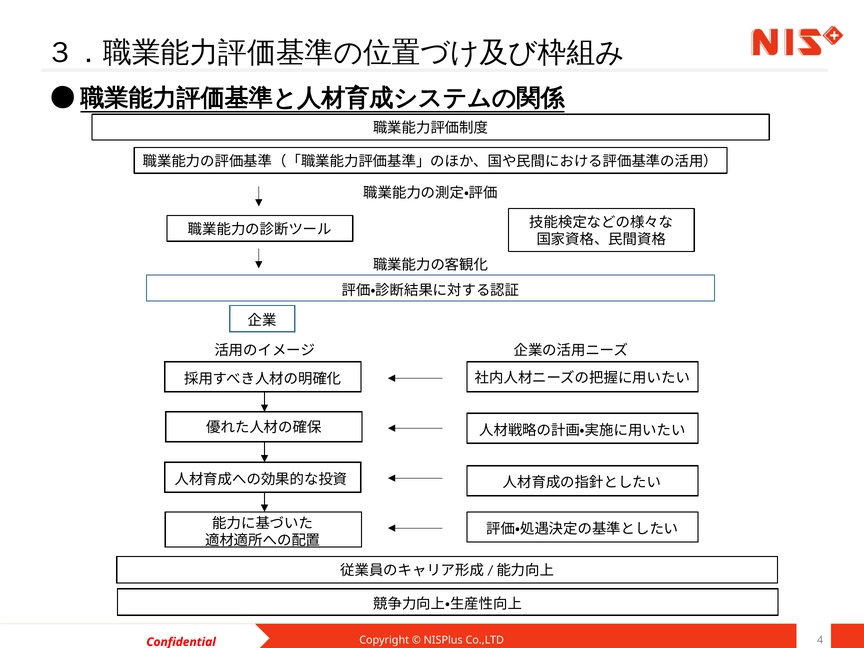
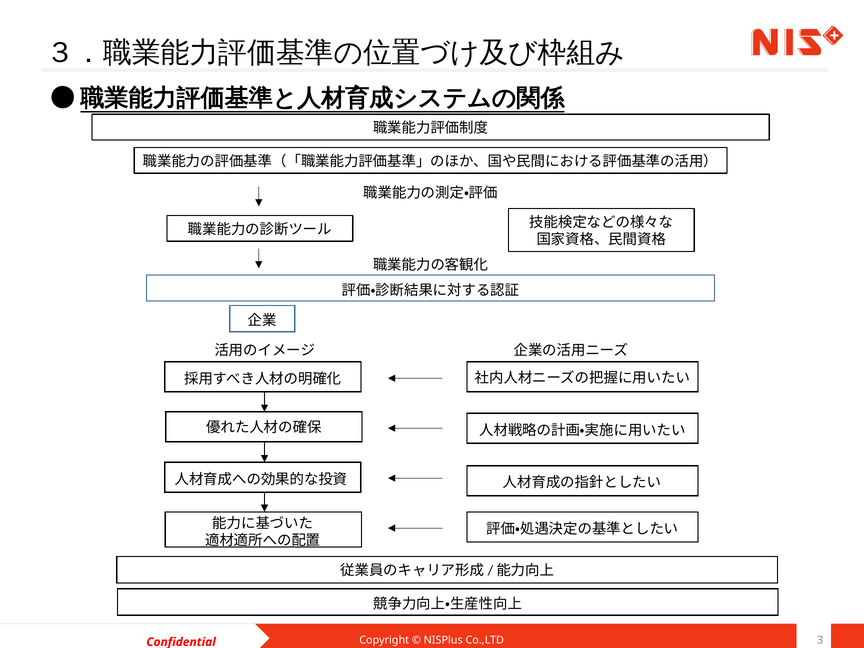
4: 4 -> 3
